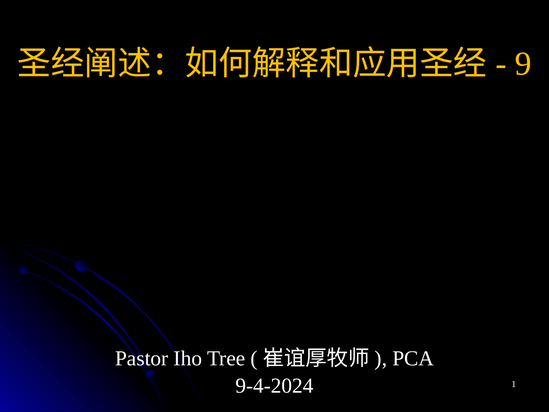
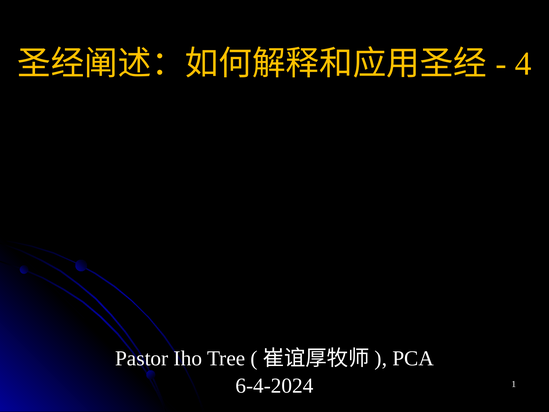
9: 9 -> 4
9-4-2024: 9-4-2024 -> 6-4-2024
